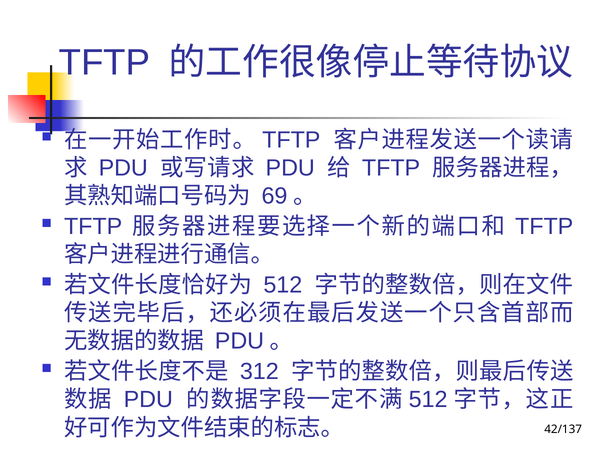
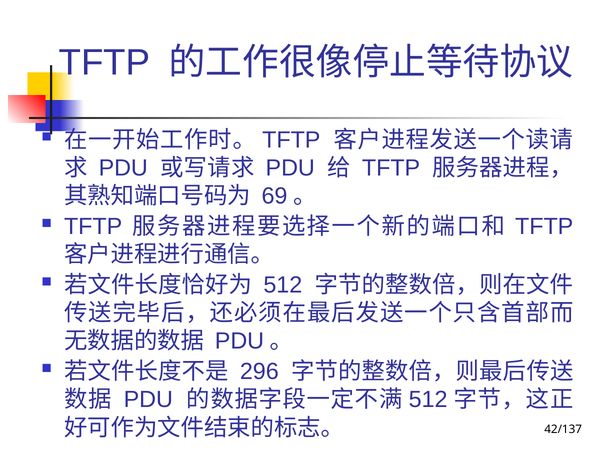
312: 312 -> 296
